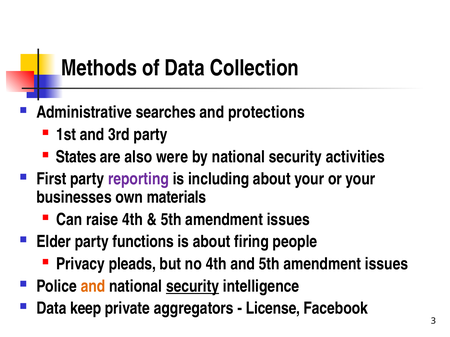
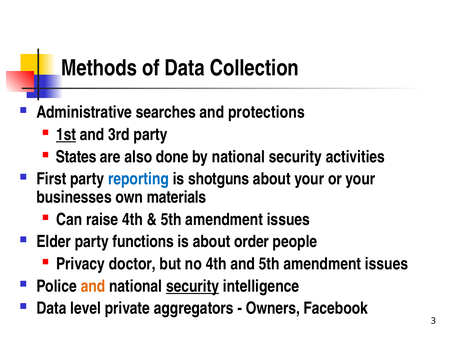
1st underline: none -> present
were: were -> done
reporting colour: purple -> blue
including: including -> shotguns
firing: firing -> order
pleads: pleads -> doctor
keep: keep -> level
License: License -> Owners
